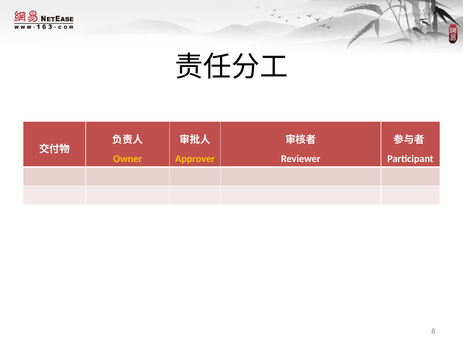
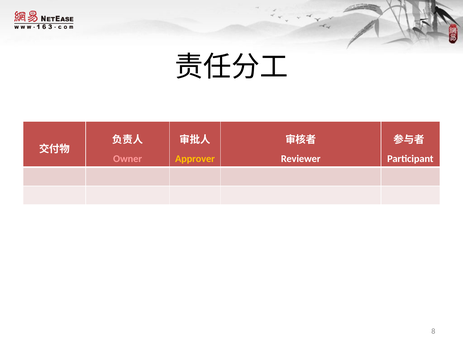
Owner colour: yellow -> pink
